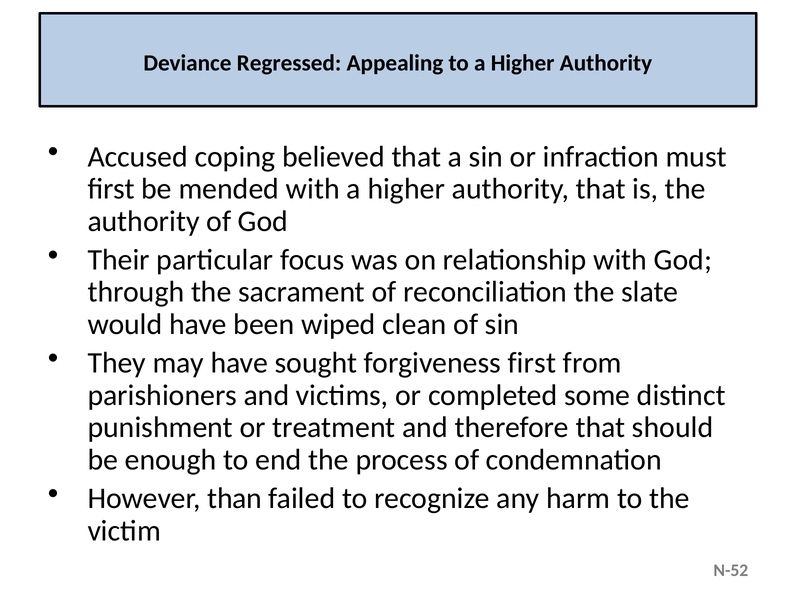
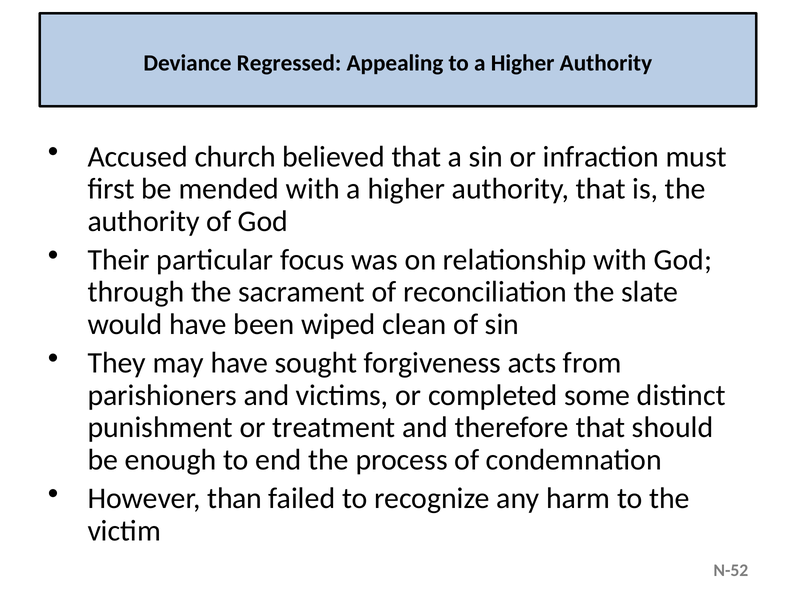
coping: coping -> church
forgiveness first: first -> acts
